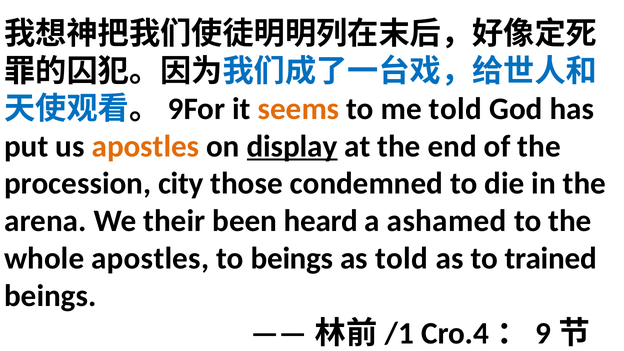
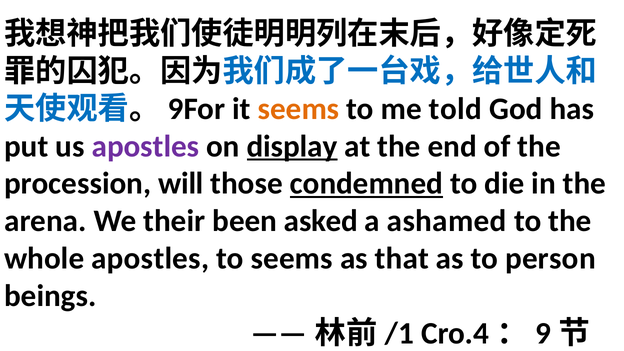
apostles at (145, 146) colour: orange -> purple
city: city -> will
condemned underline: none -> present
heard: heard -> asked
to beings: beings -> seems
as told: told -> that
trained: trained -> person
